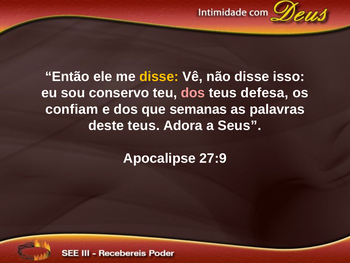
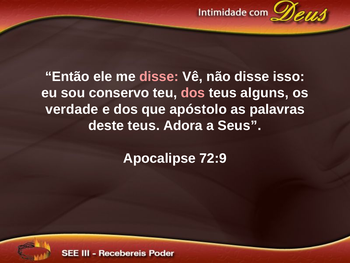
disse at (159, 76) colour: yellow -> pink
defesa: defesa -> alguns
confiam: confiam -> verdade
semanas: semanas -> apóstolo
27:9: 27:9 -> 72:9
